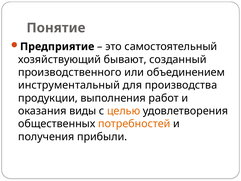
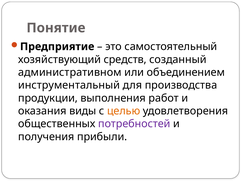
бывают: бывают -> средств
производственного: производственного -> административном
потребностей colour: orange -> purple
